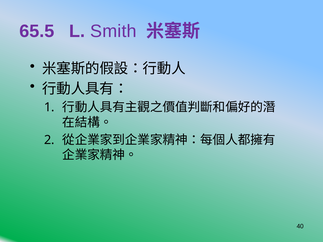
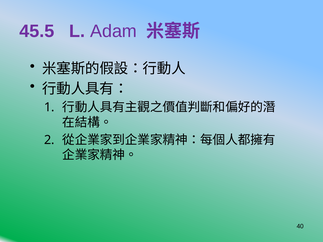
65.5: 65.5 -> 45.5
Smith: Smith -> Adam
